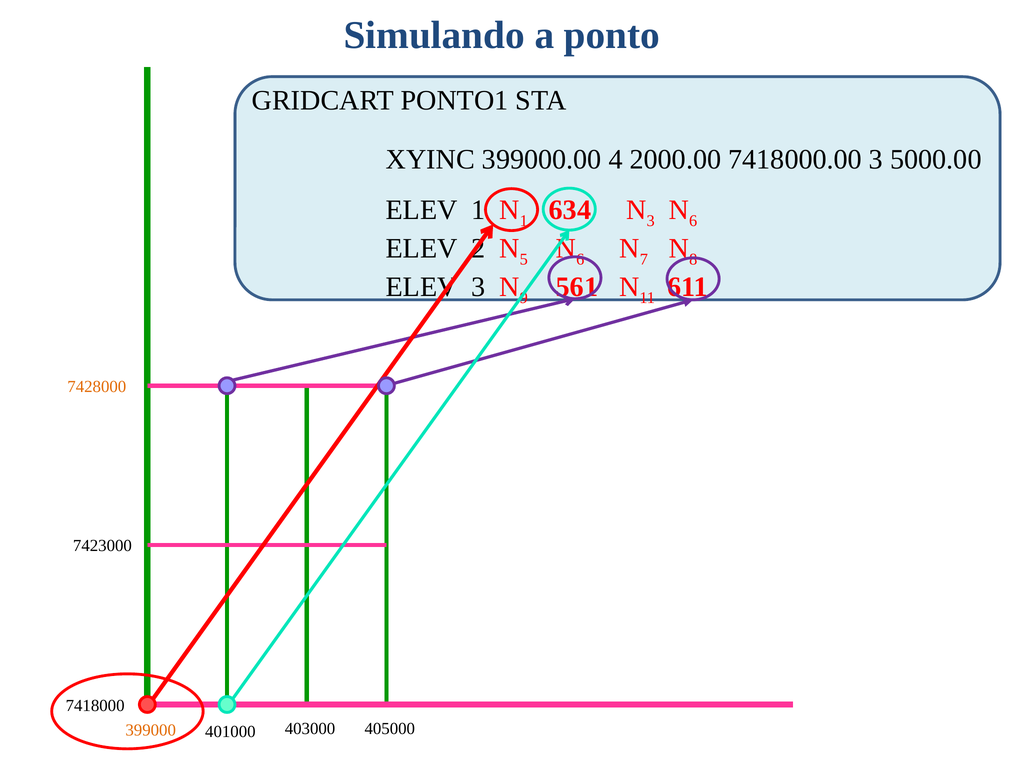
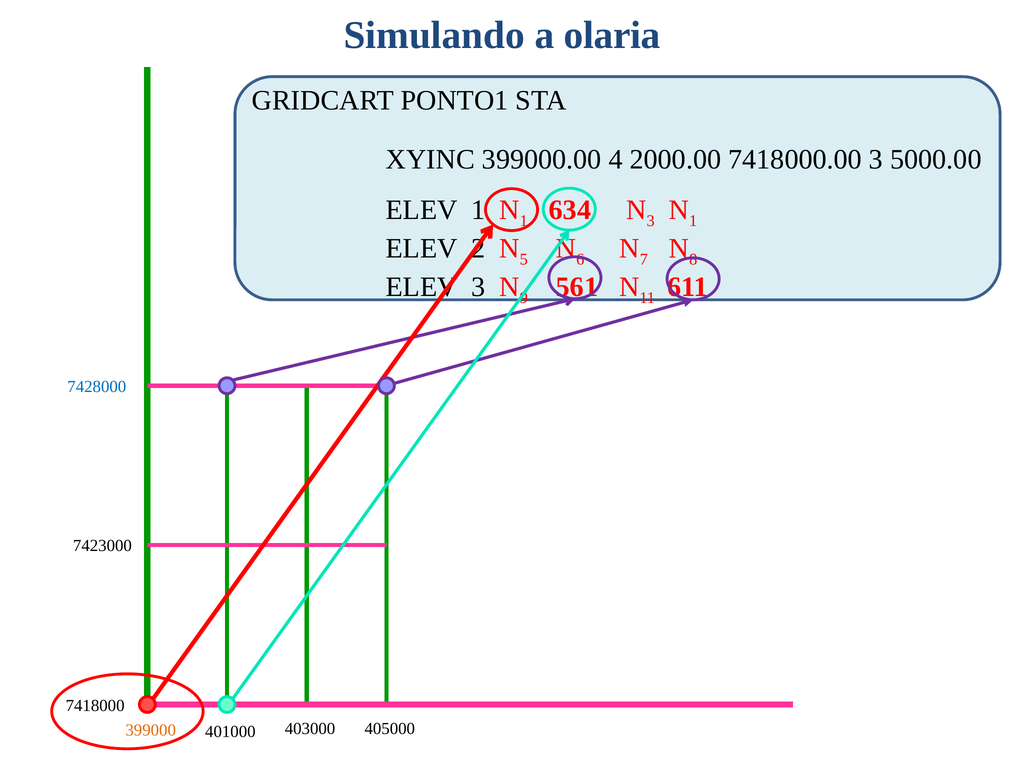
ponto: ponto -> olaria
6 at (693, 221): 6 -> 1
7428000 colour: orange -> blue
